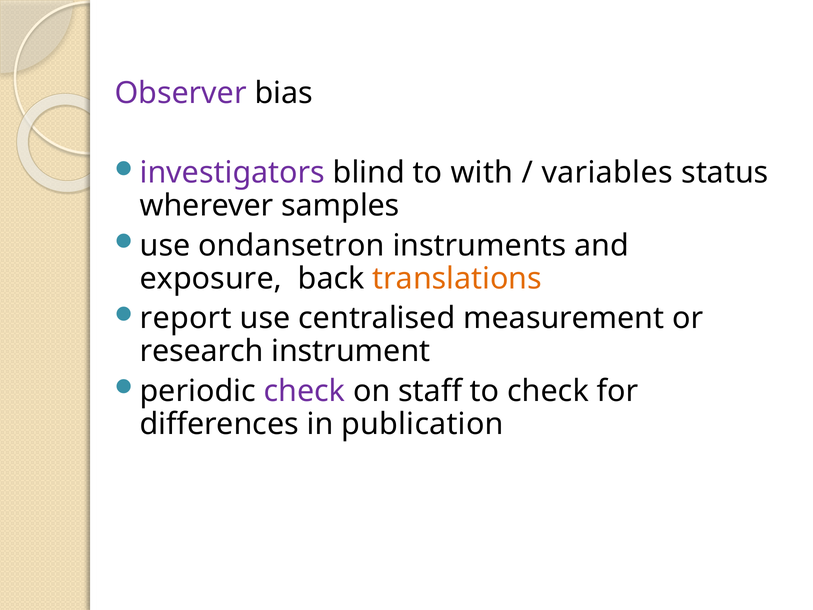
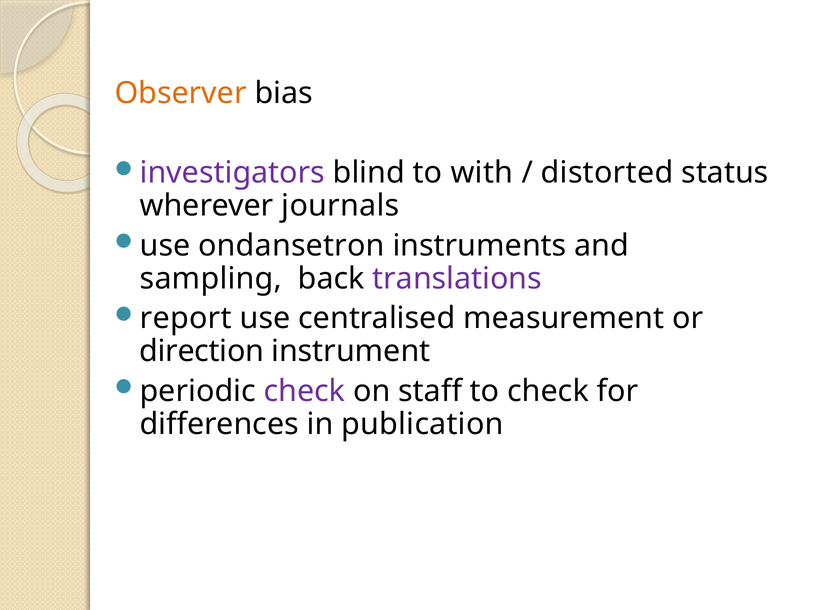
Observer colour: purple -> orange
variables: variables -> distorted
samples: samples -> journals
exposure: exposure -> sampling
translations colour: orange -> purple
research: research -> direction
